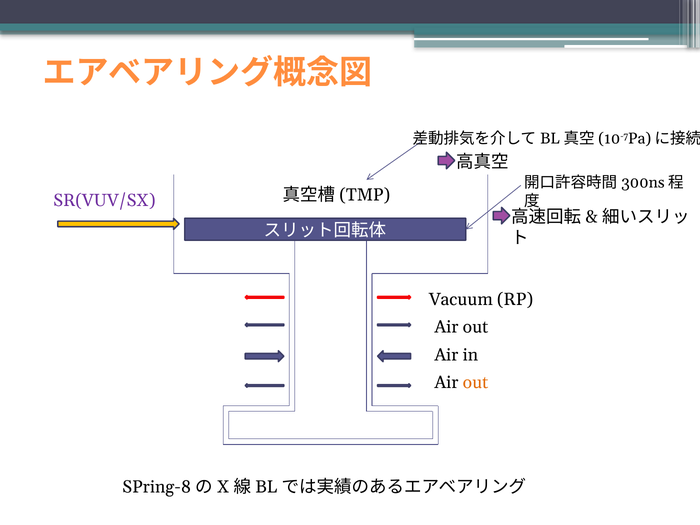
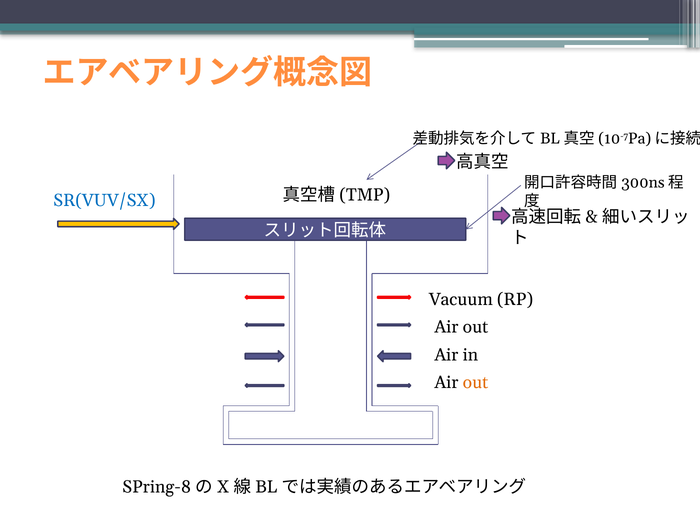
SR(VUV/SX colour: purple -> blue
